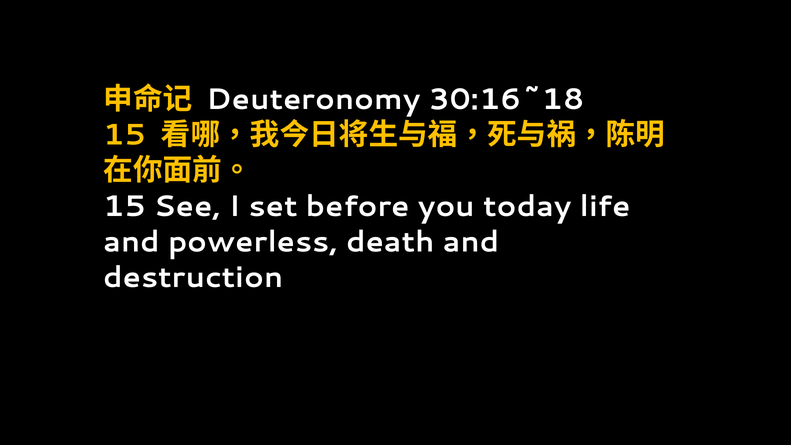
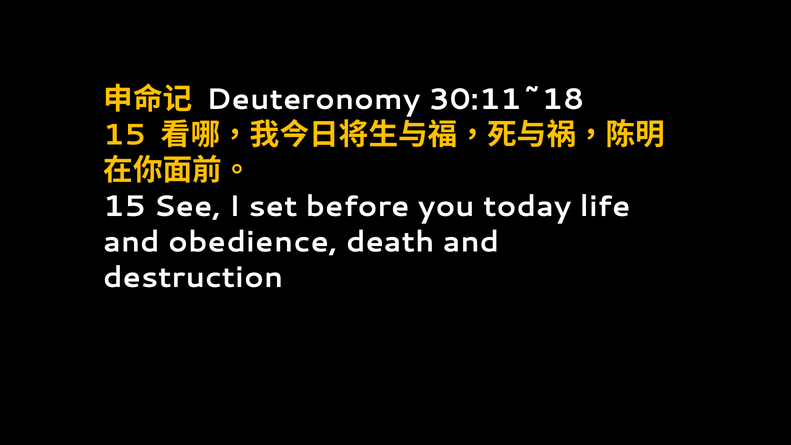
30:16~18: 30:16~18 -> 30:11~18
powerless: powerless -> obedience
